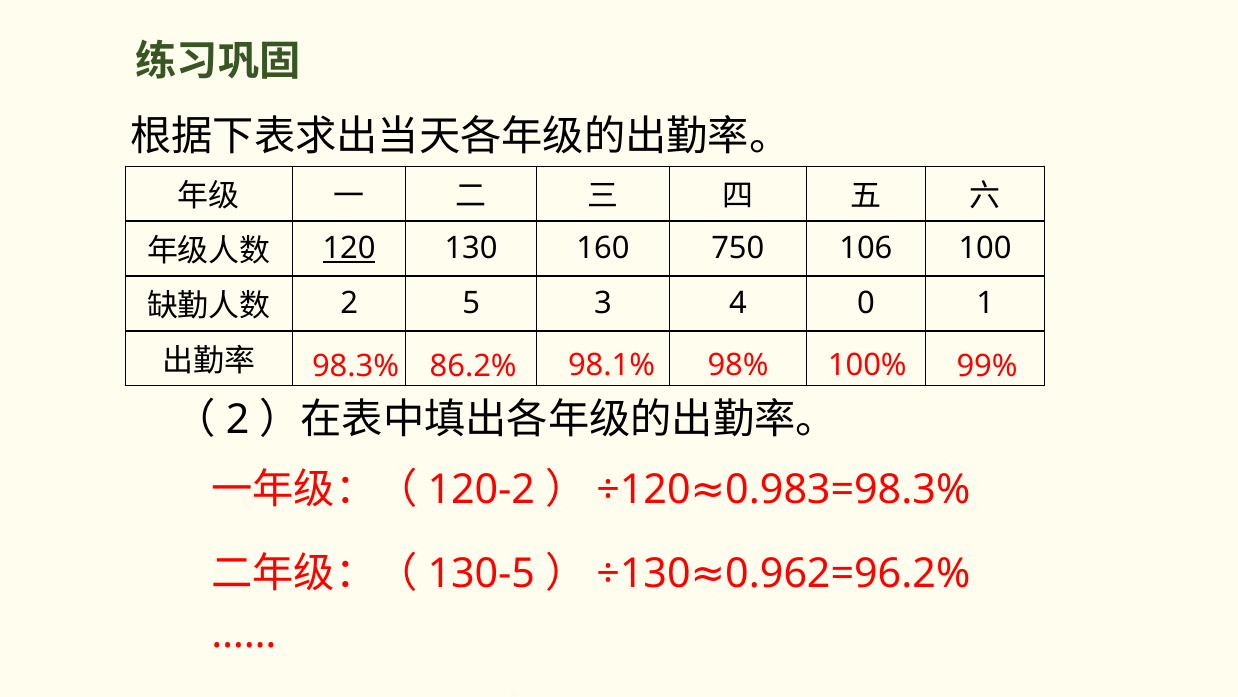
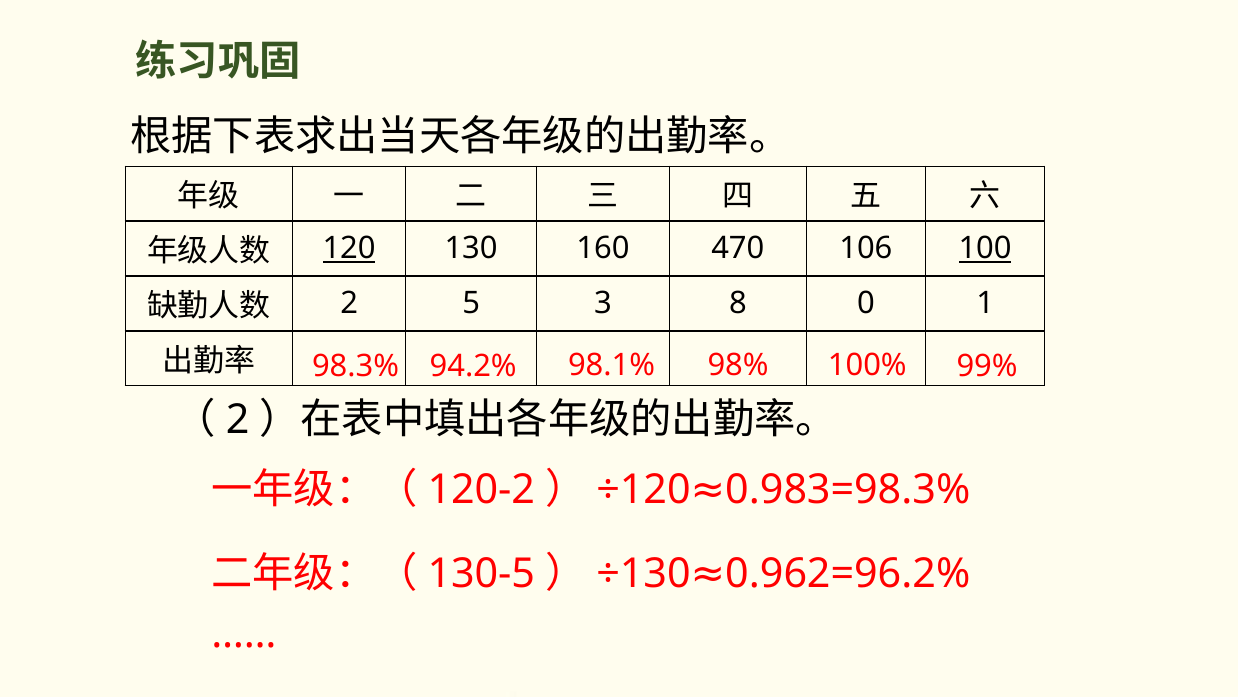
750: 750 -> 470
100 underline: none -> present
4: 4 -> 8
86.2%: 86.2% -> 94.2%
